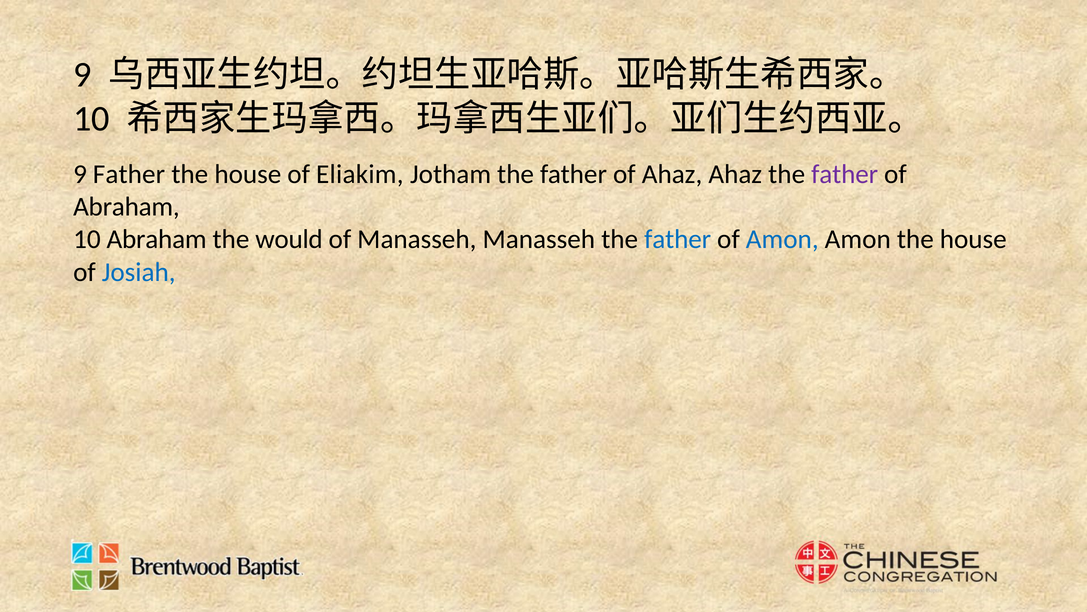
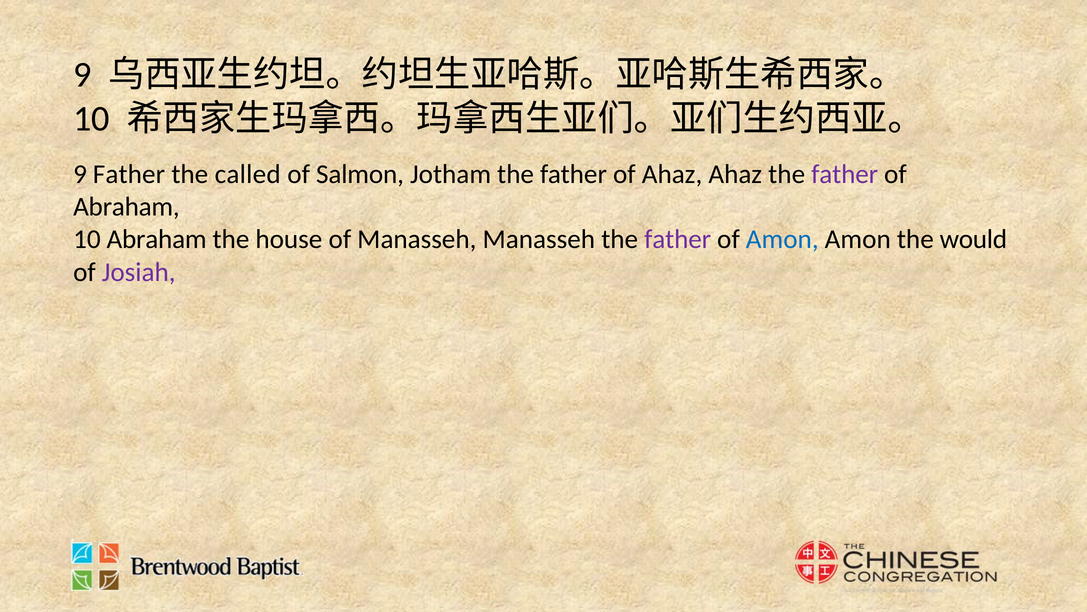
house at (248, 174): house -> called
Eliakim: Eliakim -> Salmon
would: would -> house
father at (678, 239) colour: blue -> purple
Amon the house: house -> would
Josiah colour: blue -> purple
